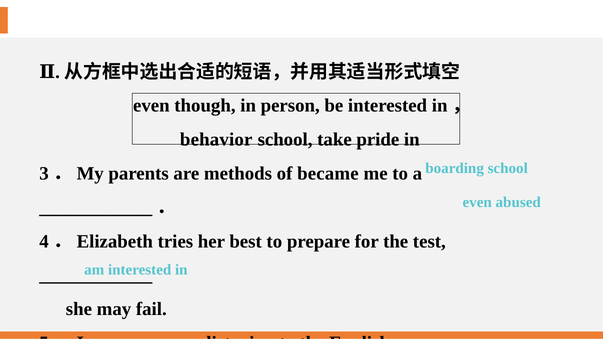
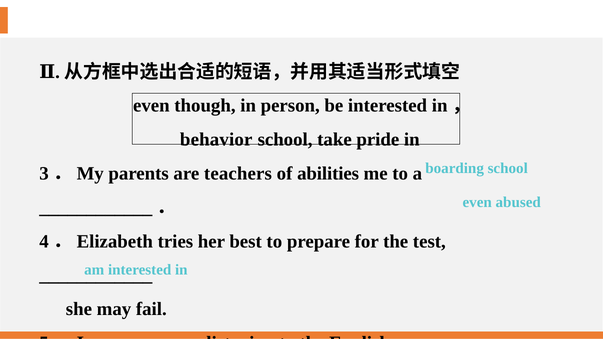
methods: methods -> teachers
became: became -> abilities
